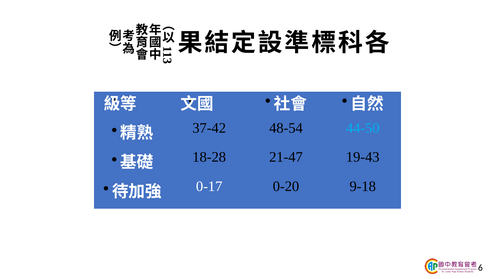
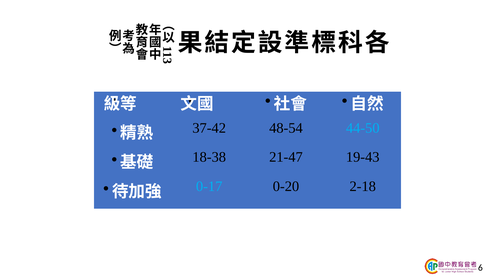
18-28: 18-28 -> 18-38
0-17 colour: white -> light blue
9-18: 9-18 -> 2-18
